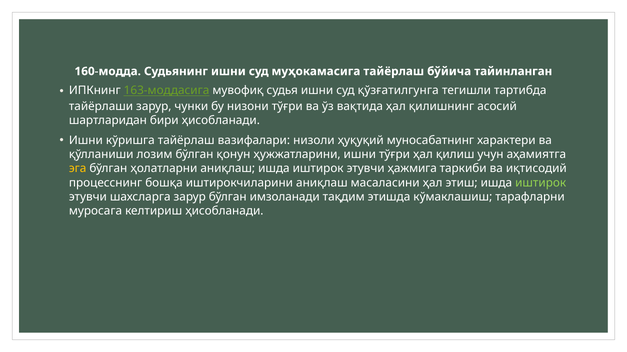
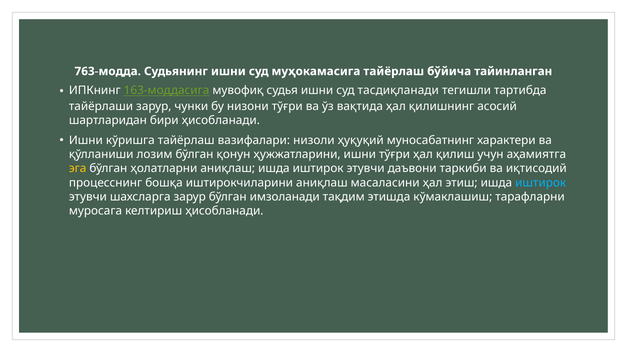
160-модда: 160-модда -> 763-модда
қўзғатилгунга: қўзғатилгунга -> тасдиқланади
ҳажмига: ҳажмига -> даъвони
иштирок at (541, 183) colour: light green -> light blue
